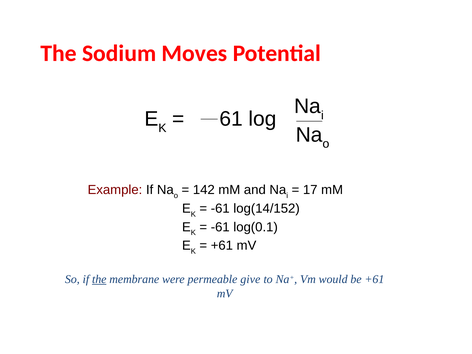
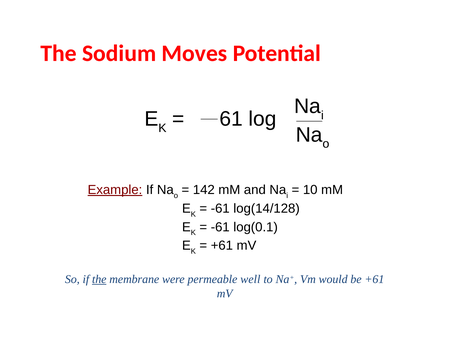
Example underline: none -> present
17: 17 -> 10
log(14/152: log(14/152 -> log(14/128
give: give -> well
